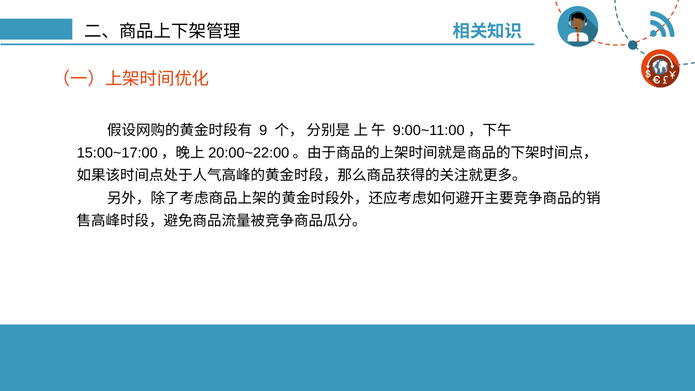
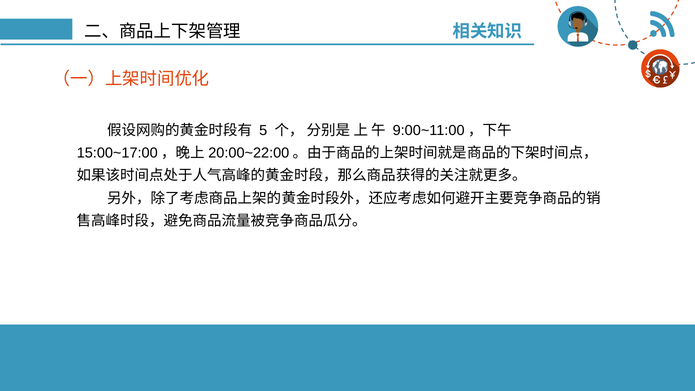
9: 9 -> 5
